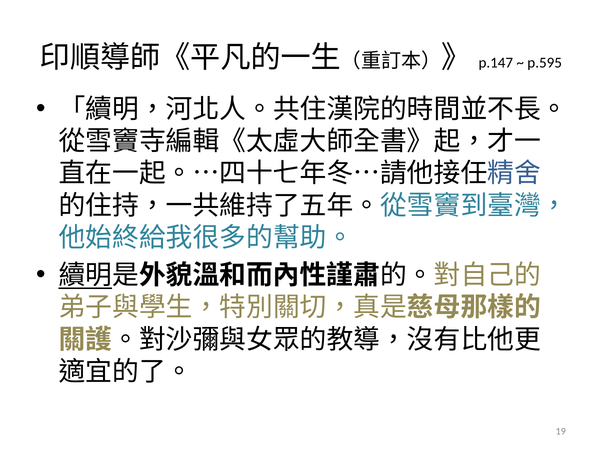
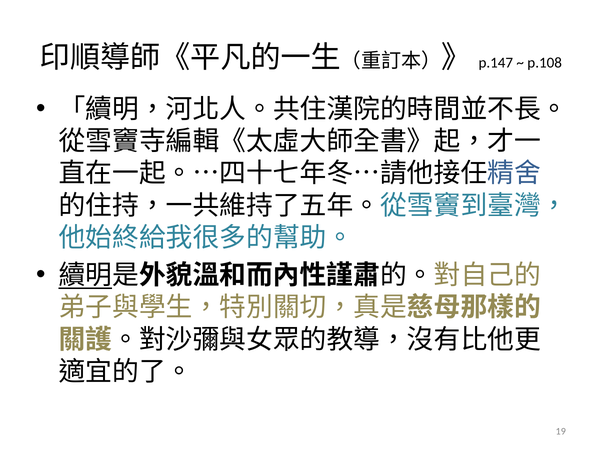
p.595: p.595 -> p.108
